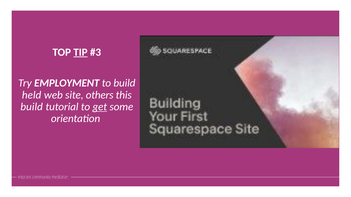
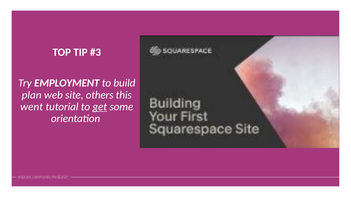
TIP underline: present -> none
held: held -> plan
build at (32, 107): build -> went
